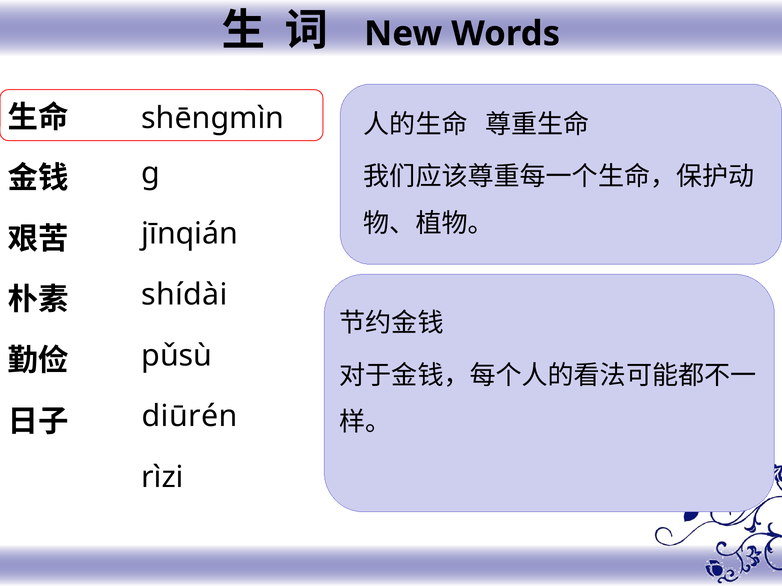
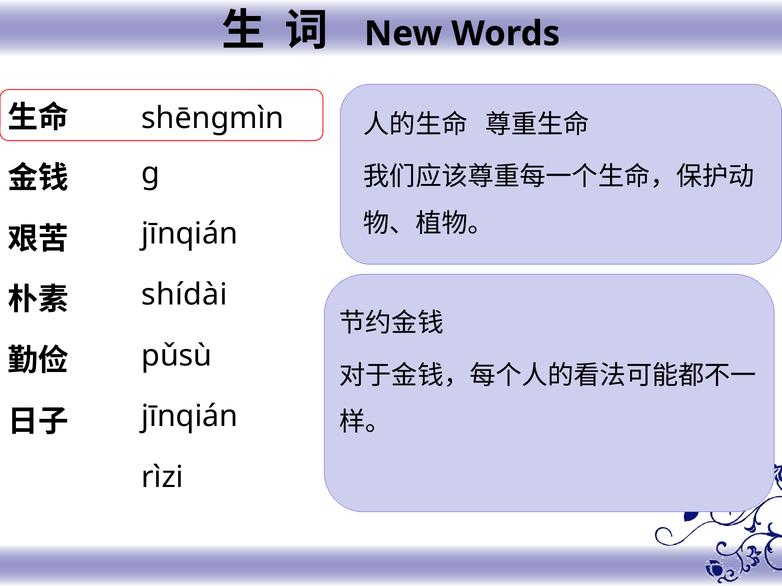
diūrén at (190, 417): diūrén -> jīnqián
